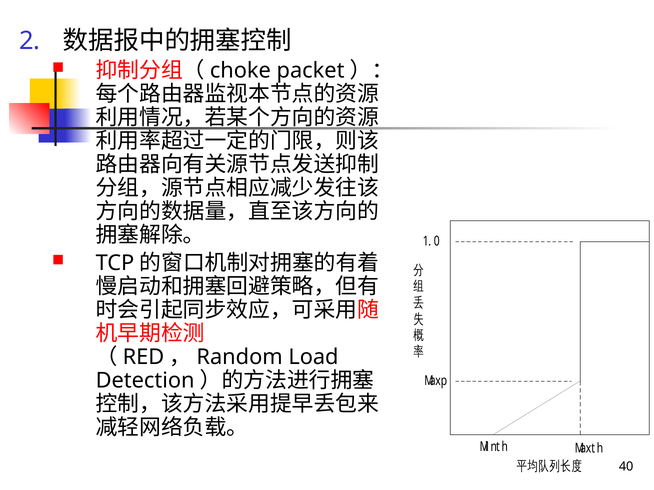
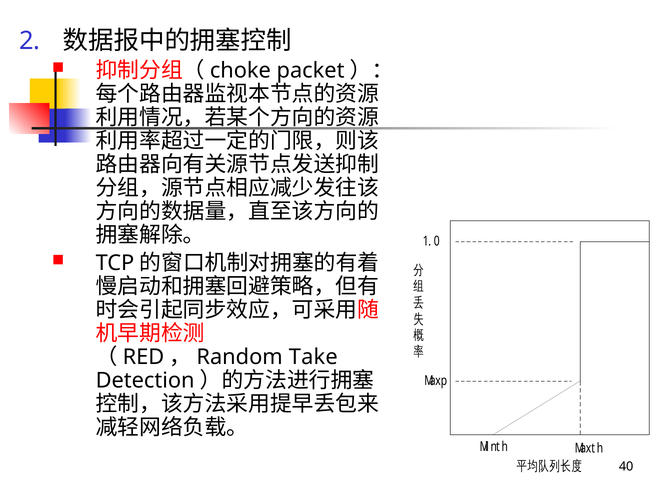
Load: Load -> Take
